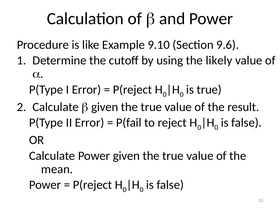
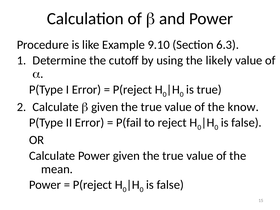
9.6: 9.6 -> 6.3
result: result -> know
